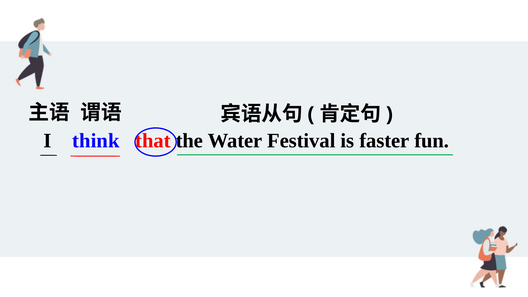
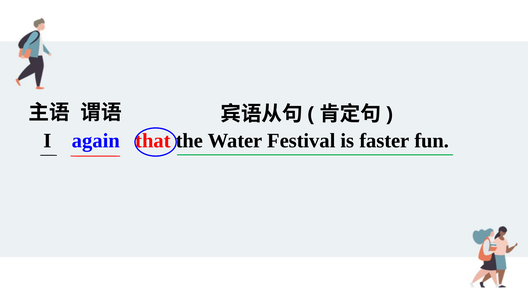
think: think -> again
